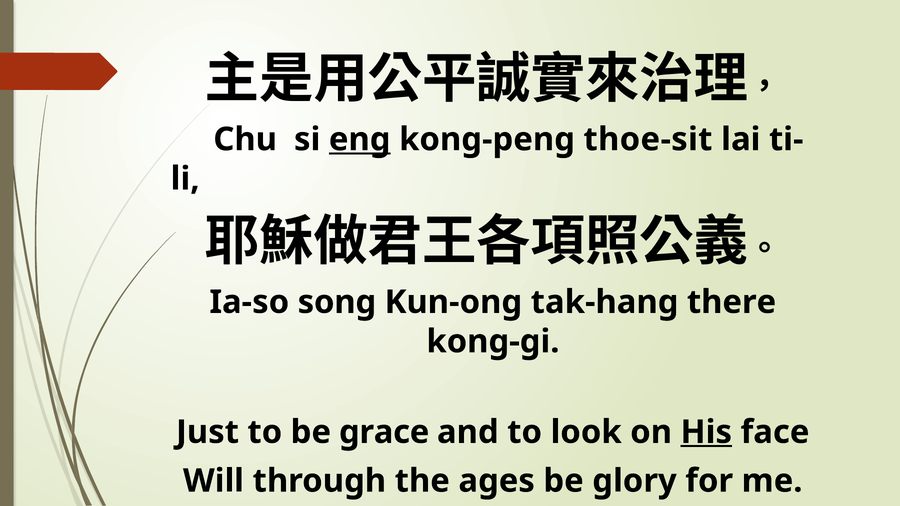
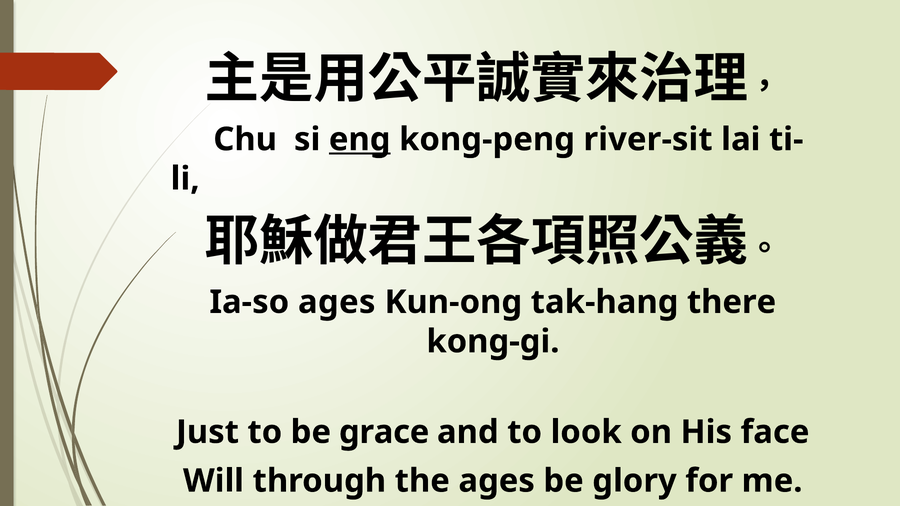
thoe-sit: thoe-sit -> river-sit
Ia-so song: song -> ages
His underline: present -> none
